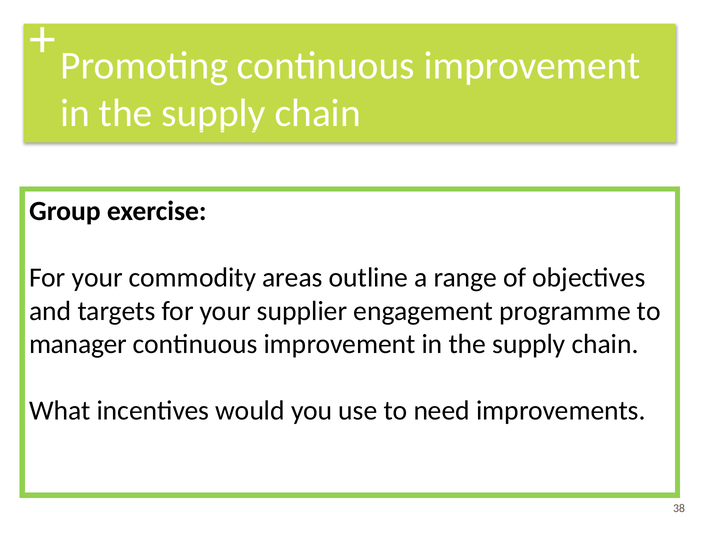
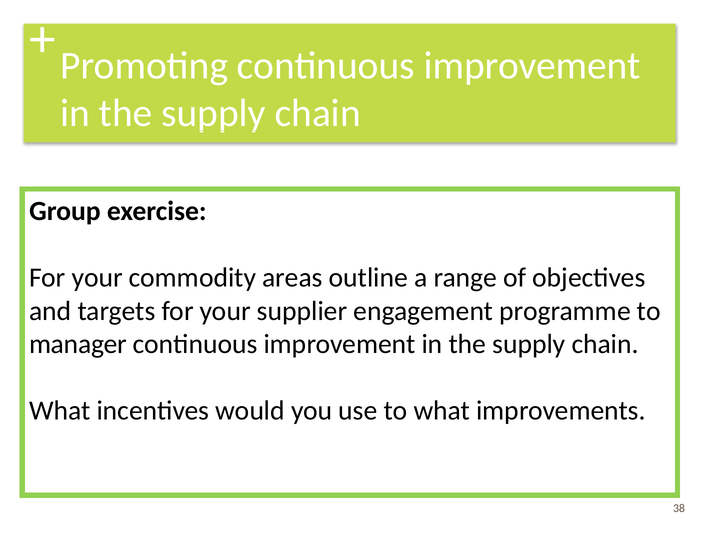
to need: need -> what
